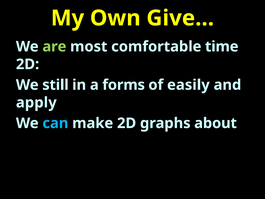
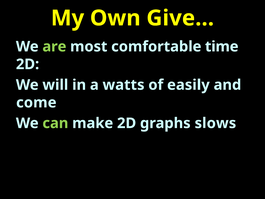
still: still -> will
forms: forms -> watts
apply: apply -> come
can colour: light blue -> light green
about: about -> slows
